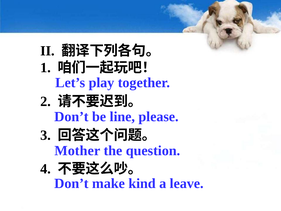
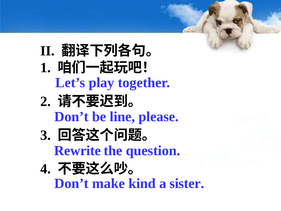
Mother: Mother -> Rewrite
leave: leave -> sister
